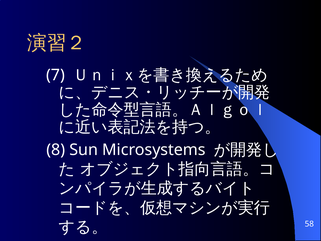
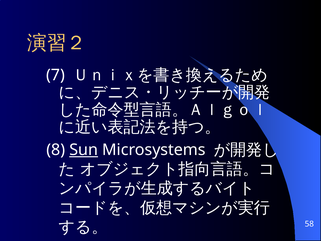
Sun underline: none -> present
